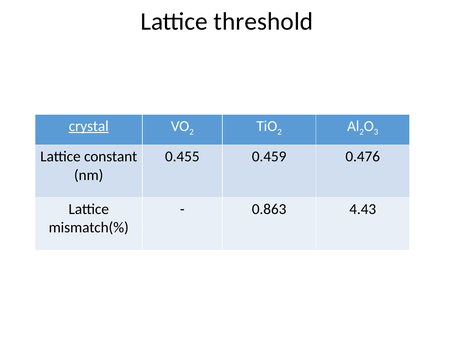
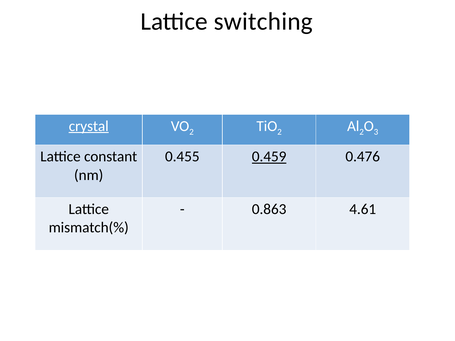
threshold: threshold -> switching
0.459 underline: none -> present
4.43: 4.43 -> 4.61
